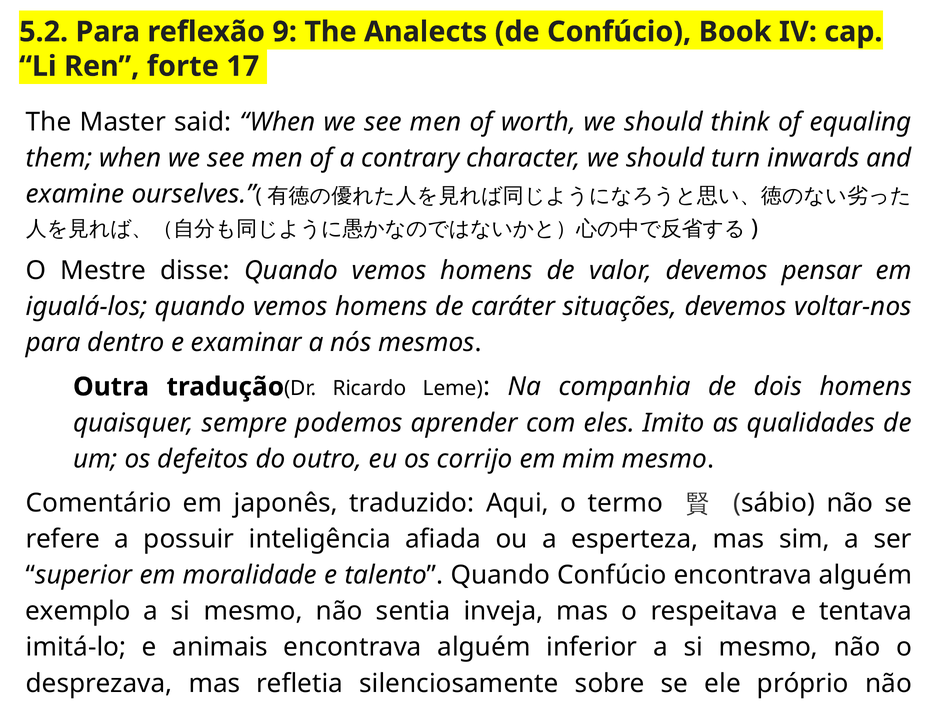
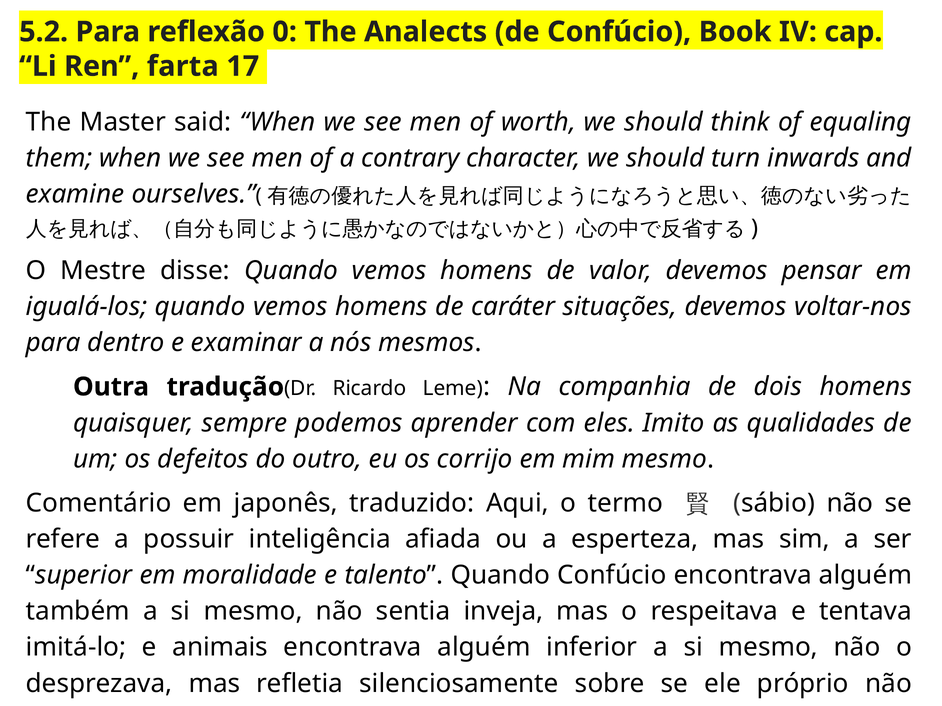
9: 9 -> 0
forte: forte -> farta
exemplo: exemplo -> também
